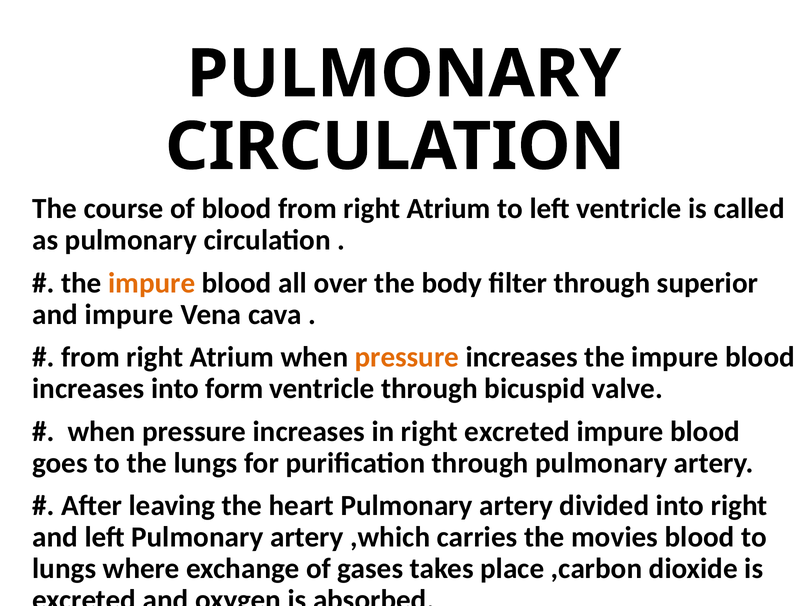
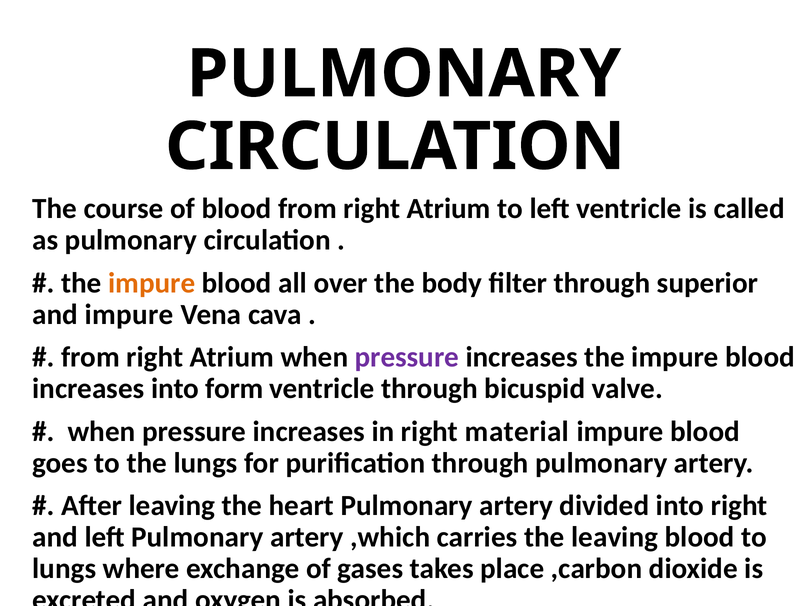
pressure at (407, 357) colour: orange -> purple
right excreted: excreted -> material
the movies: movies -> leaving
